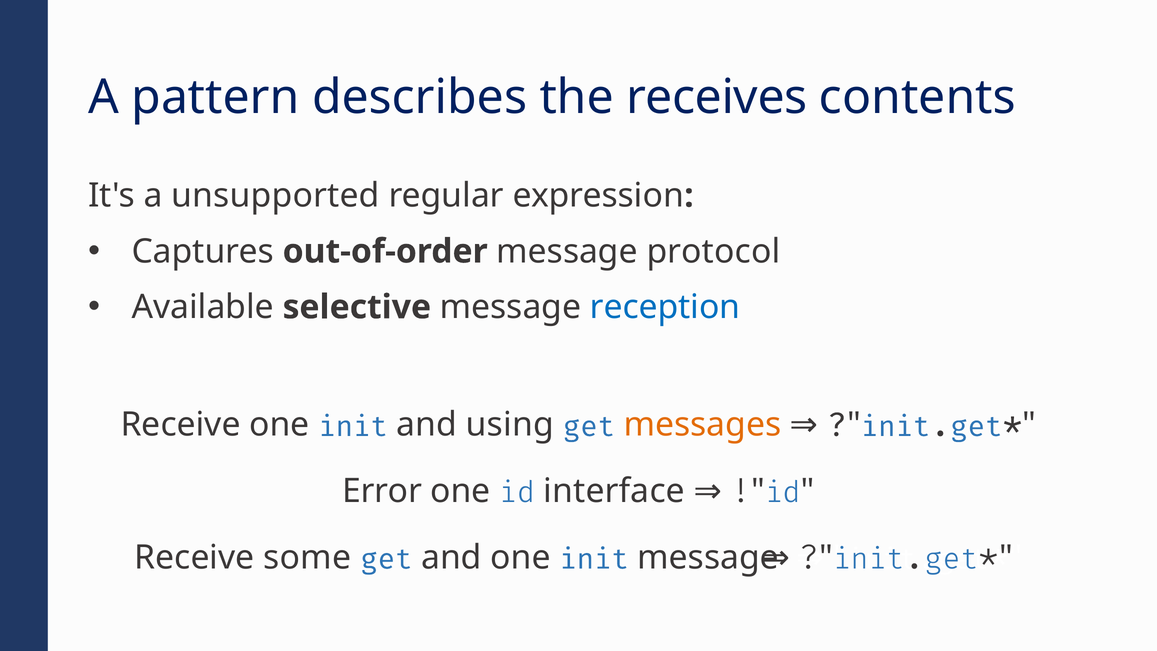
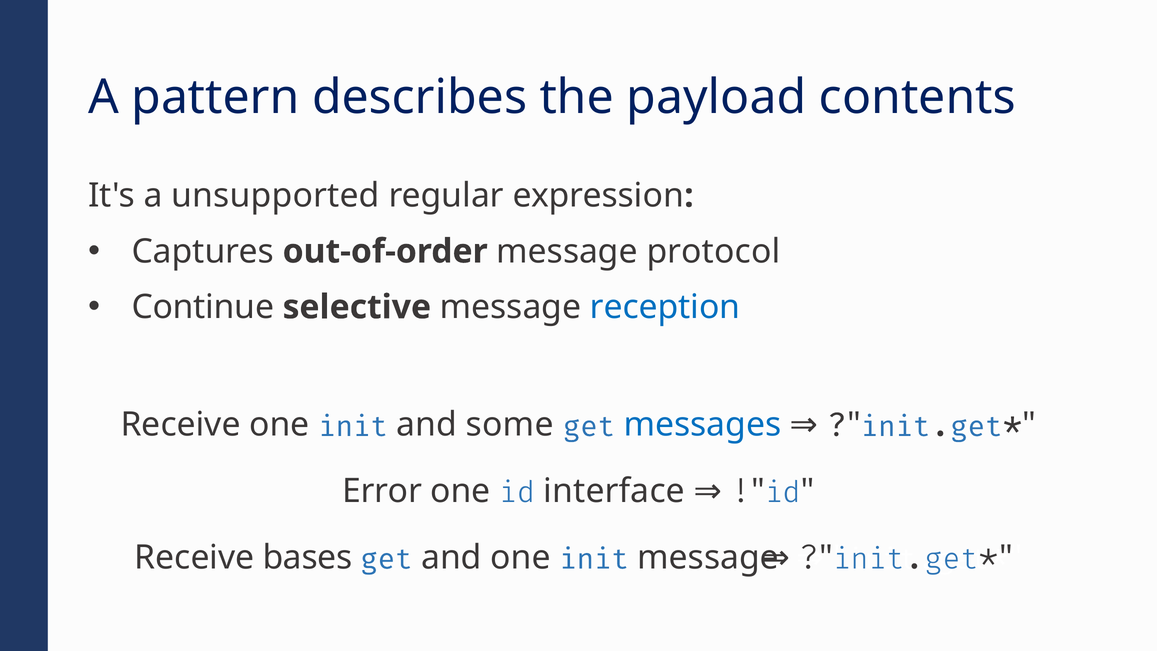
receives: receives -> payload
Available: Available -> Continue
using: using -> some
messages colour: orange -> blue
some: some -> bases
